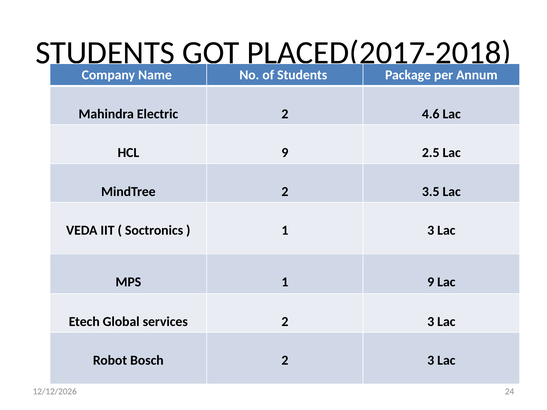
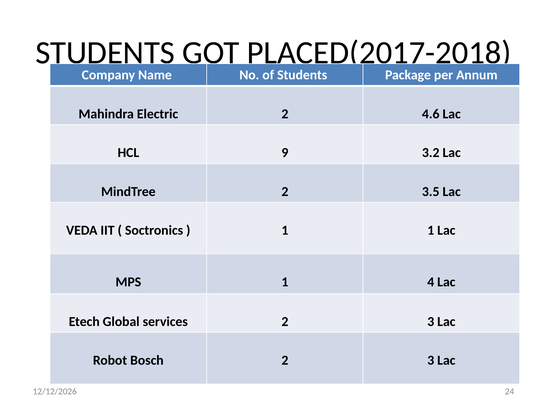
2.5: 2.5 -> 3.2
1 3: 3 -> 1
1 9: 9 -> 4
